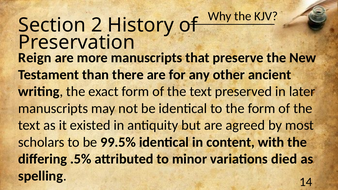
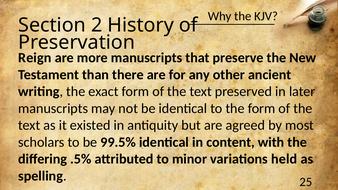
died: died -> held
14: 14 -> 25
